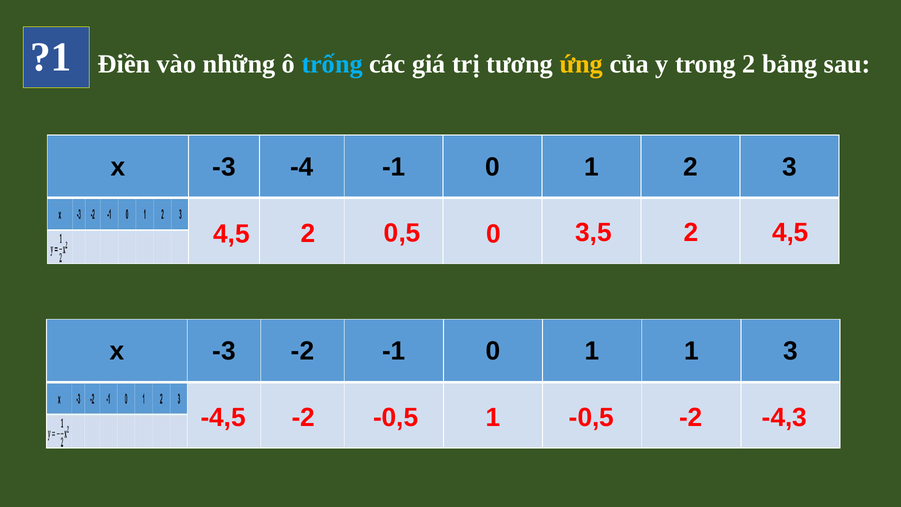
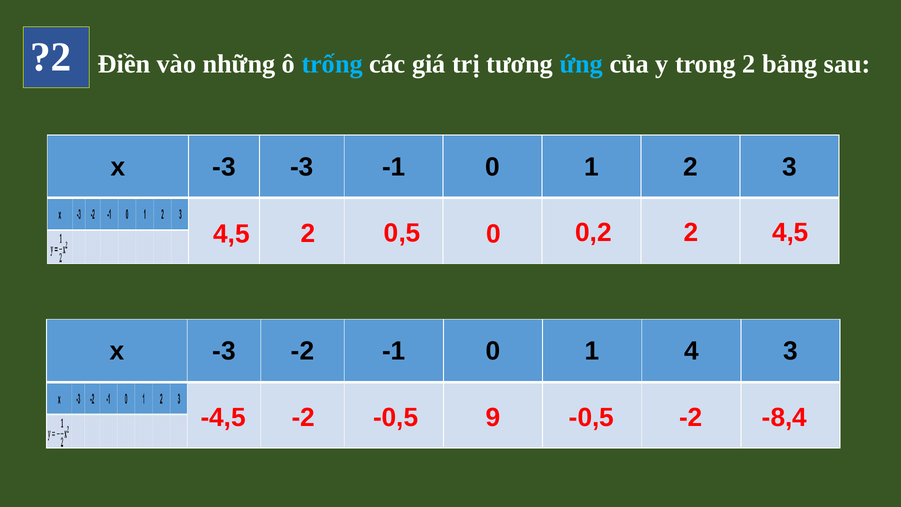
?1: ?1 -> ?2
ứng colour: yellow -> light blue
-4 at (302, 167): -4 -> -3
3,5: 3,5 -> 0,2
1 at (691, 351): 1 -> 4
-0,5 1: 1 -> 9
-4,3: -4,3 -> -8,4
